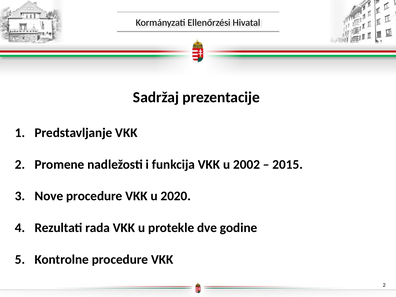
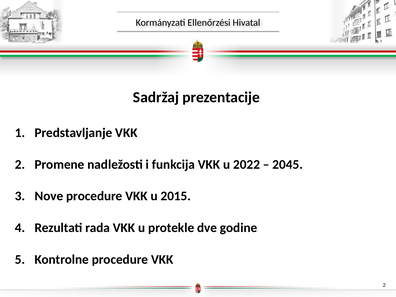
2002: 2002 -> 2022
2015: 2015 -> 2045
2020: 2020 -> 2015
